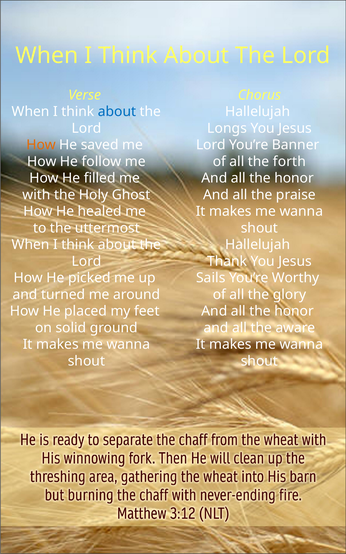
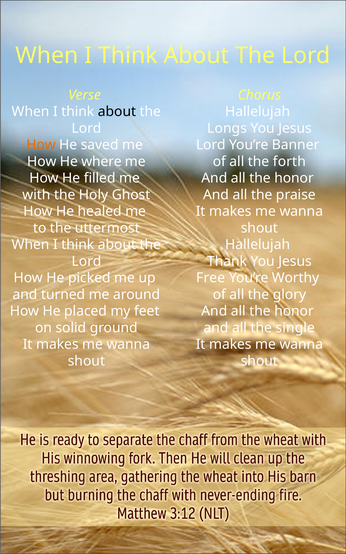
about at (117, 112) colour: blue -> black
follow: follow -> where
Sails: Sails -> Free
aware: aware -> single
